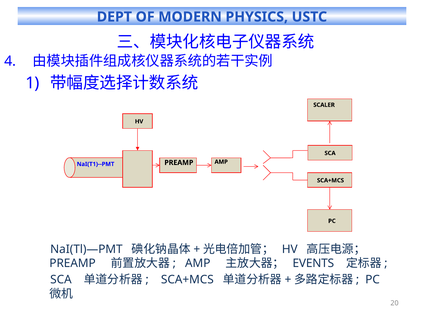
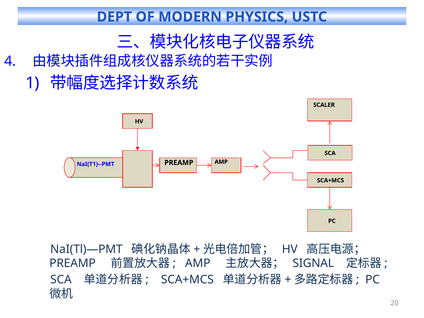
EVENTS: EVENTS -> SIGNAL
